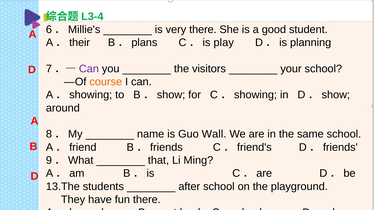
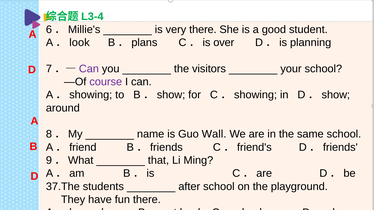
their: their -> look
is play: play -> over
course colour: orange -> purple
13.The: 13.The -> 37.The
